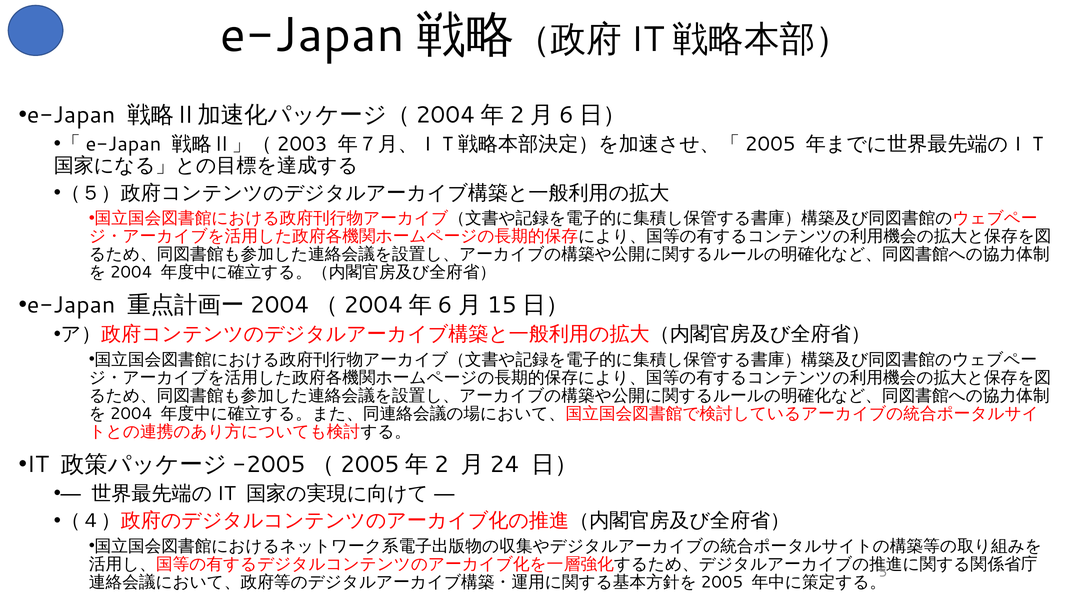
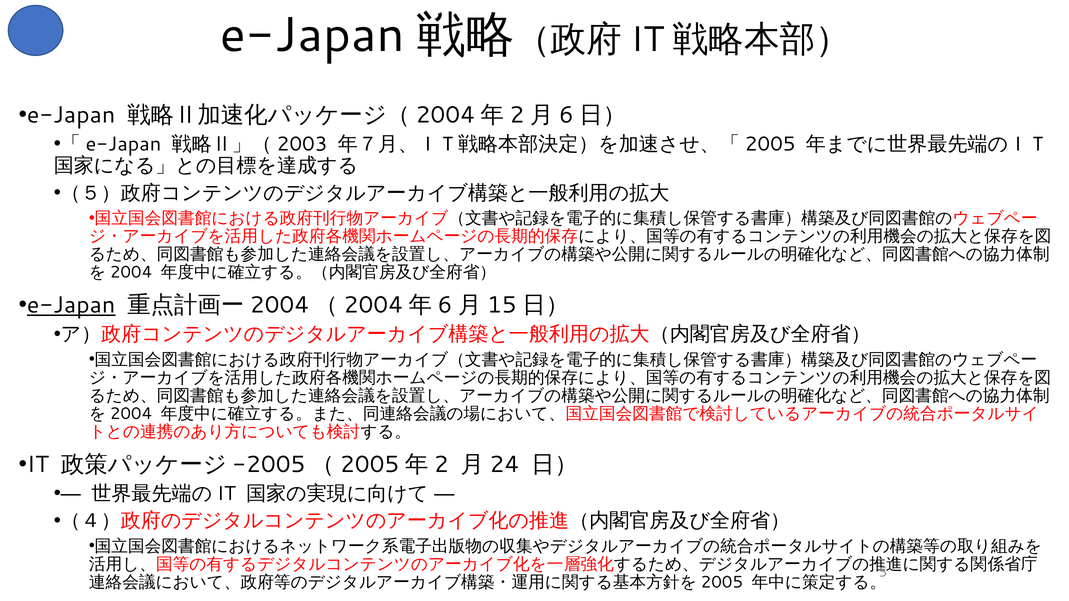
e-Japan at (71, 305) underline: none -> present
